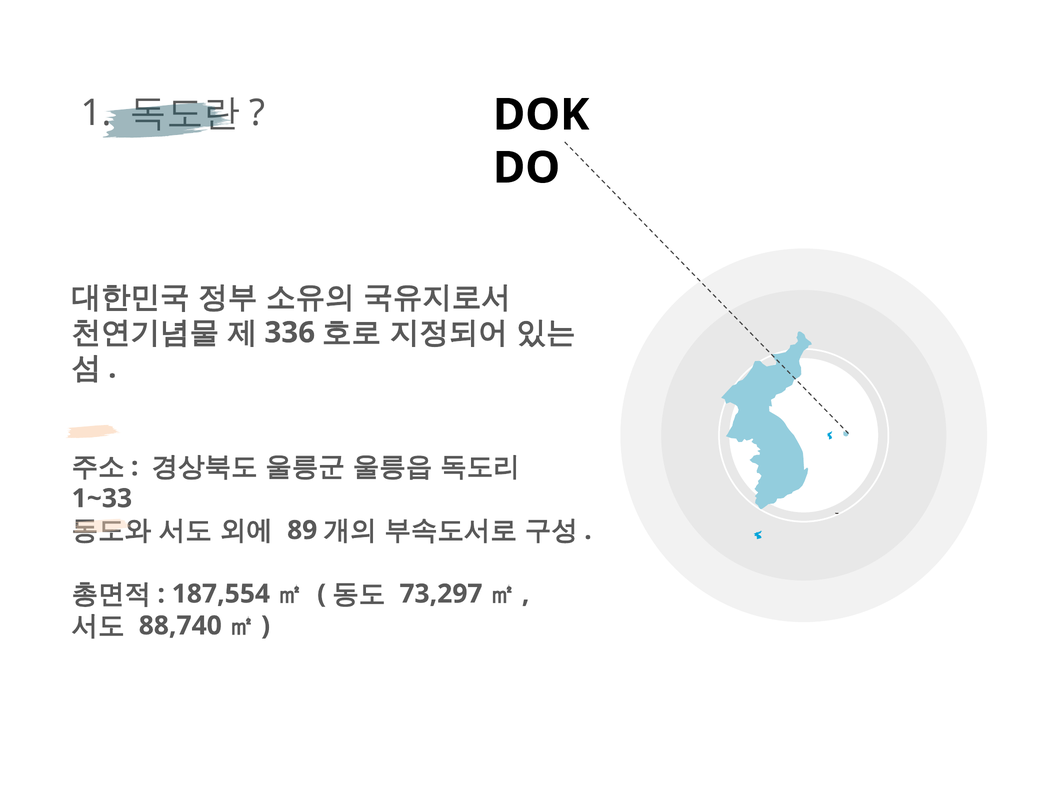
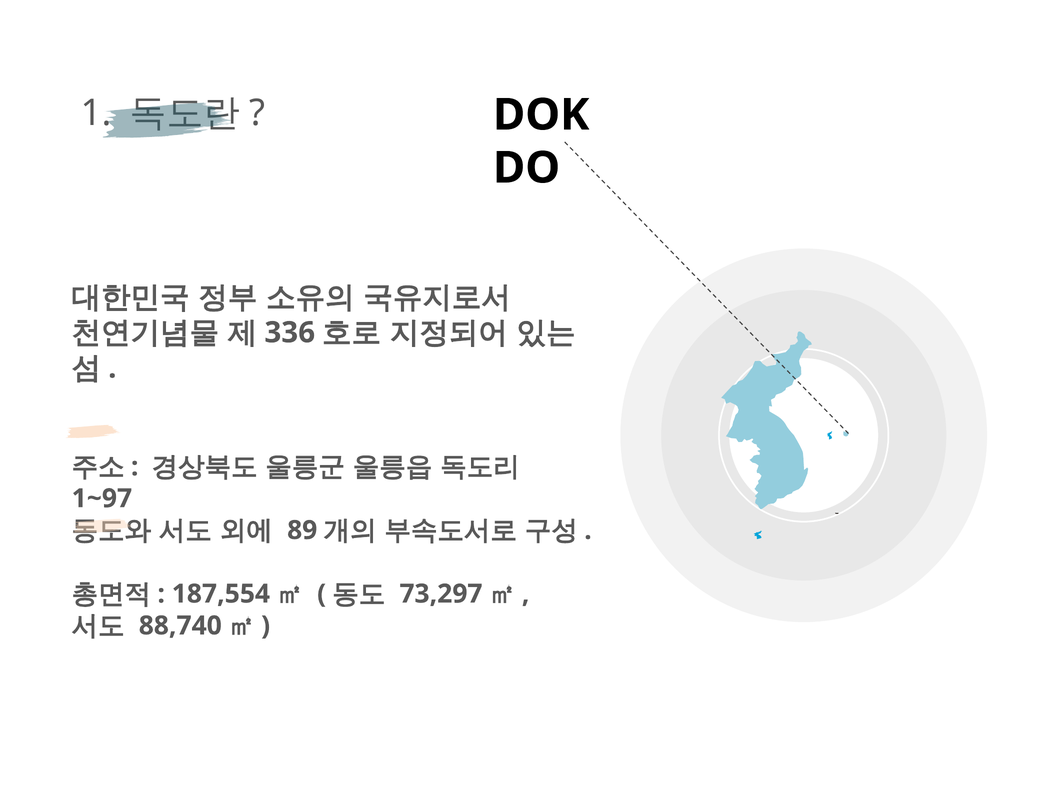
1~33: 1~33 -> 1~97
